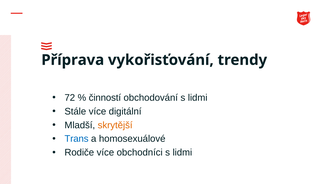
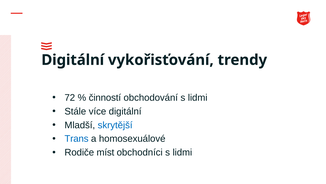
Příprava at (73, 60): Příprava -> Digitální
skrytější colour: orange -> blue
Rodiče více: více -> míst
